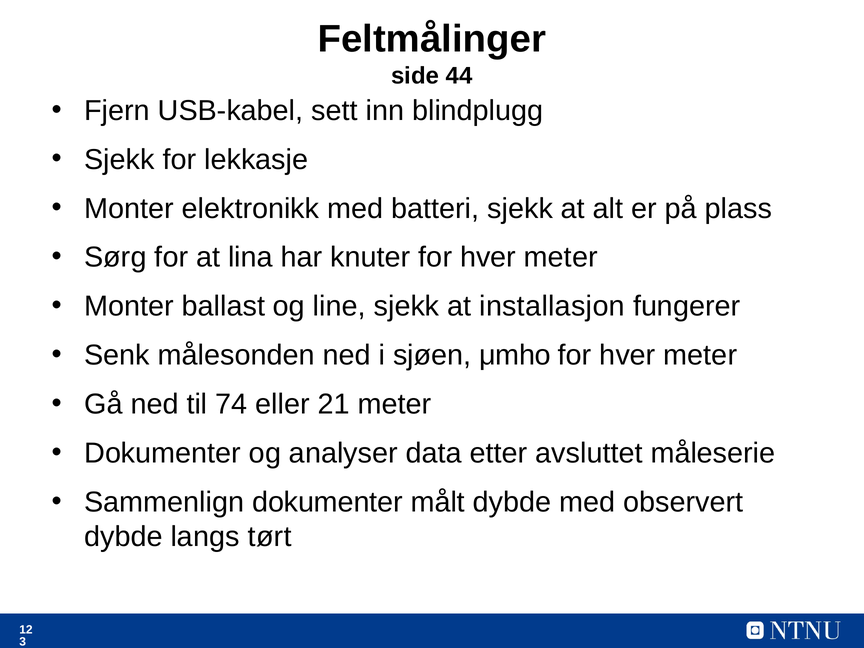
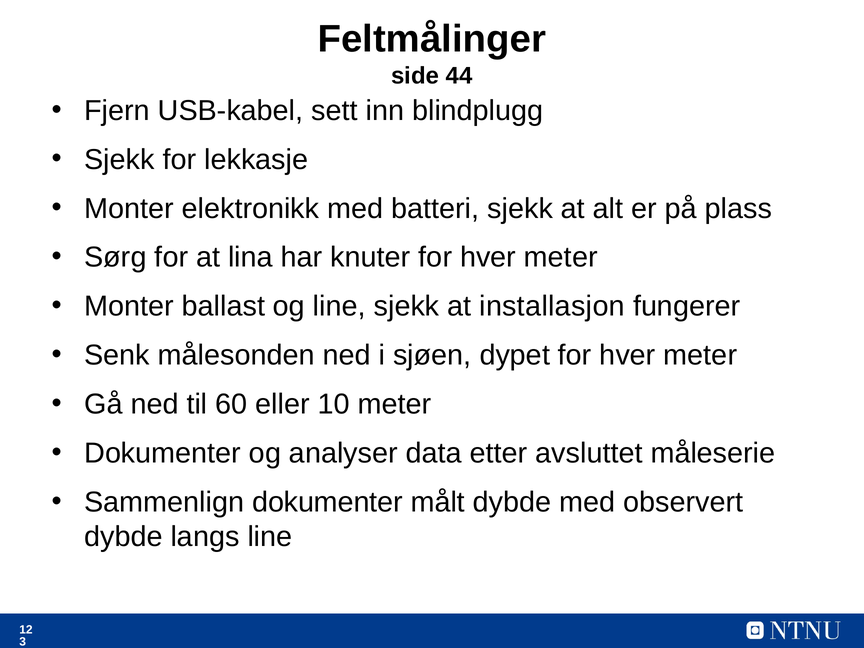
μmho: μmho -> dypet
74: 74 -> 60
21: 21 -> 10
langs tørt: tørt -> line
